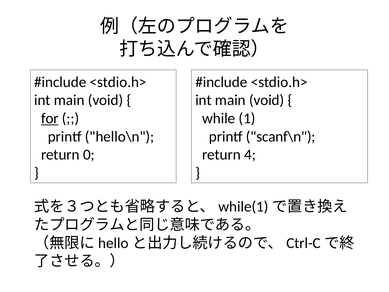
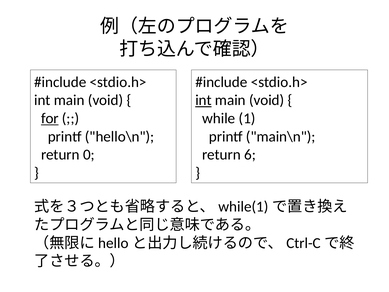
int at (203, 100) underline: none -> present
scanf\n: scanf\n -> main\n
4: 4 -> 6
